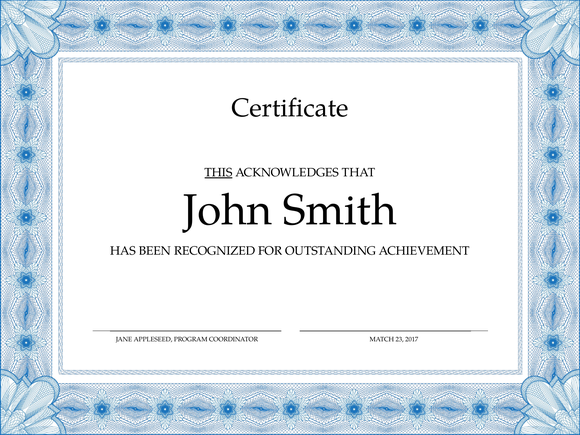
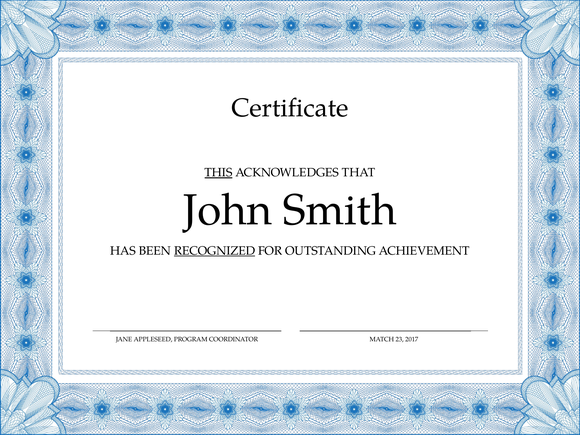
RECOGNIZED underline: none -> present
